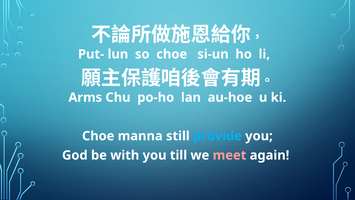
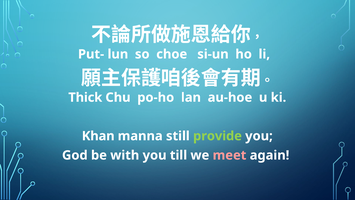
Arms: Arms -> Thick
Choe at (98, 136): Choe -> Khan
provide colour: light blue -> light green
